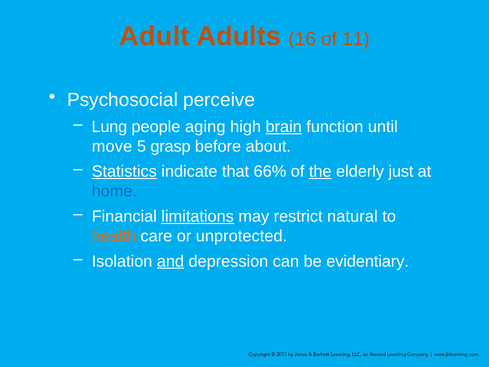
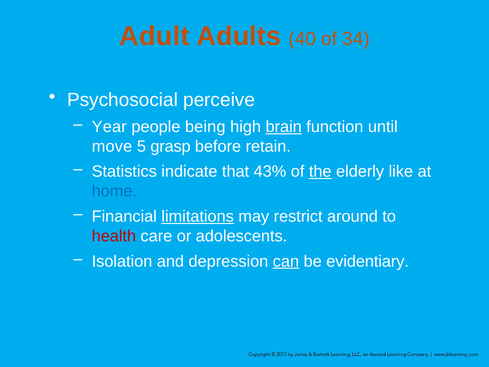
16: 16 -> 40
11: 11 -> 34
Lung: Lung -> Year
aging: aging -> being
about: about -> retain
Statistics underline: present -> none
66%: 66% -> 43%
just: just -> like
natural: natural -> around
health colour: orange -> red
unprotected: unprotected -> adolescents
and underline: present -> none
can underline: none -> present
